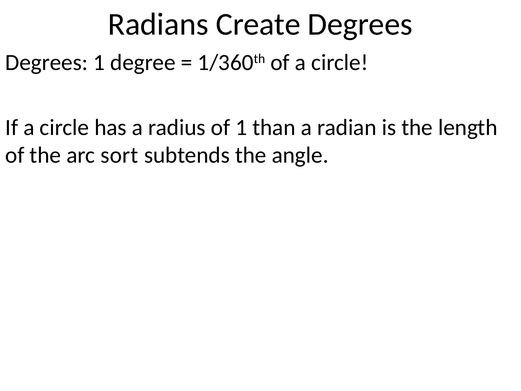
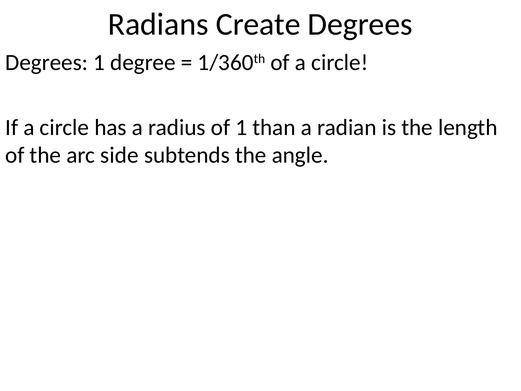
sort: sort -> side
